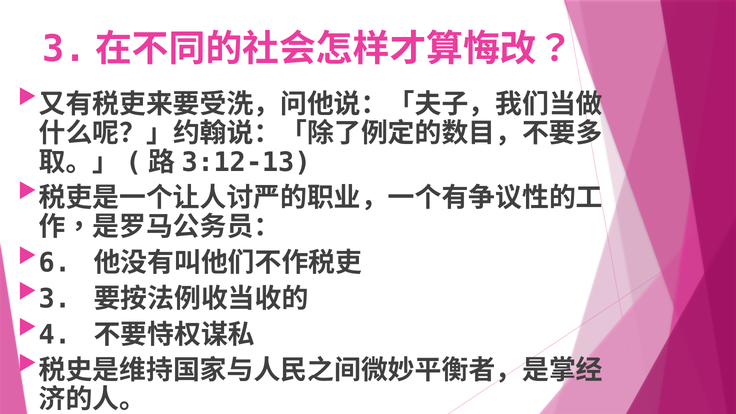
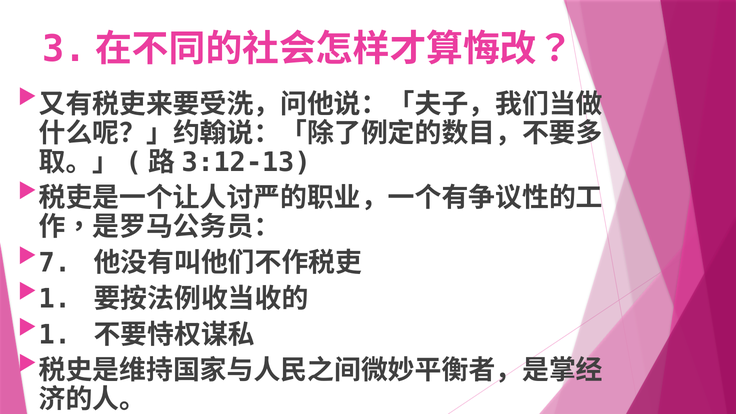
6: 6 -> 7
3 at (55, 299): 3 -> 1
4 at (55, 335): 4 -> 1
